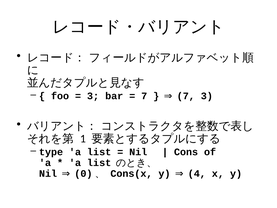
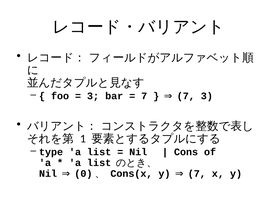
4 at (197, 173): 4 -> 7
